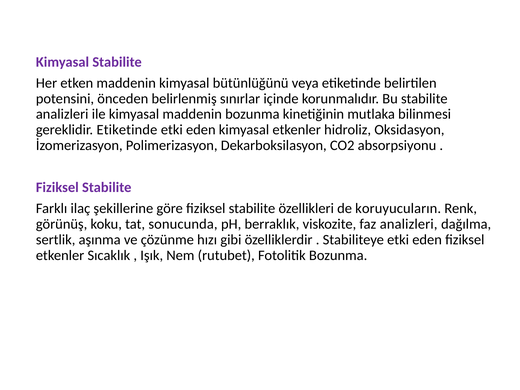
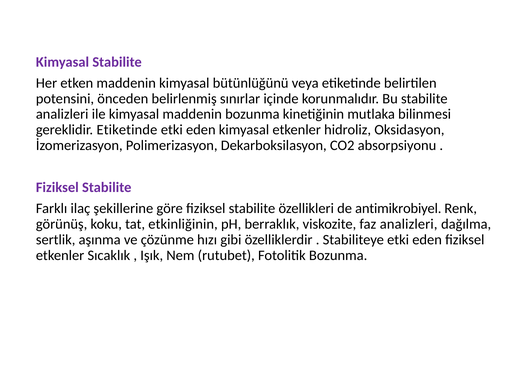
koruyucuların: koruyucuların -> antimikrobiyel
sonucunda: sonucunda -> etkinliğinin
